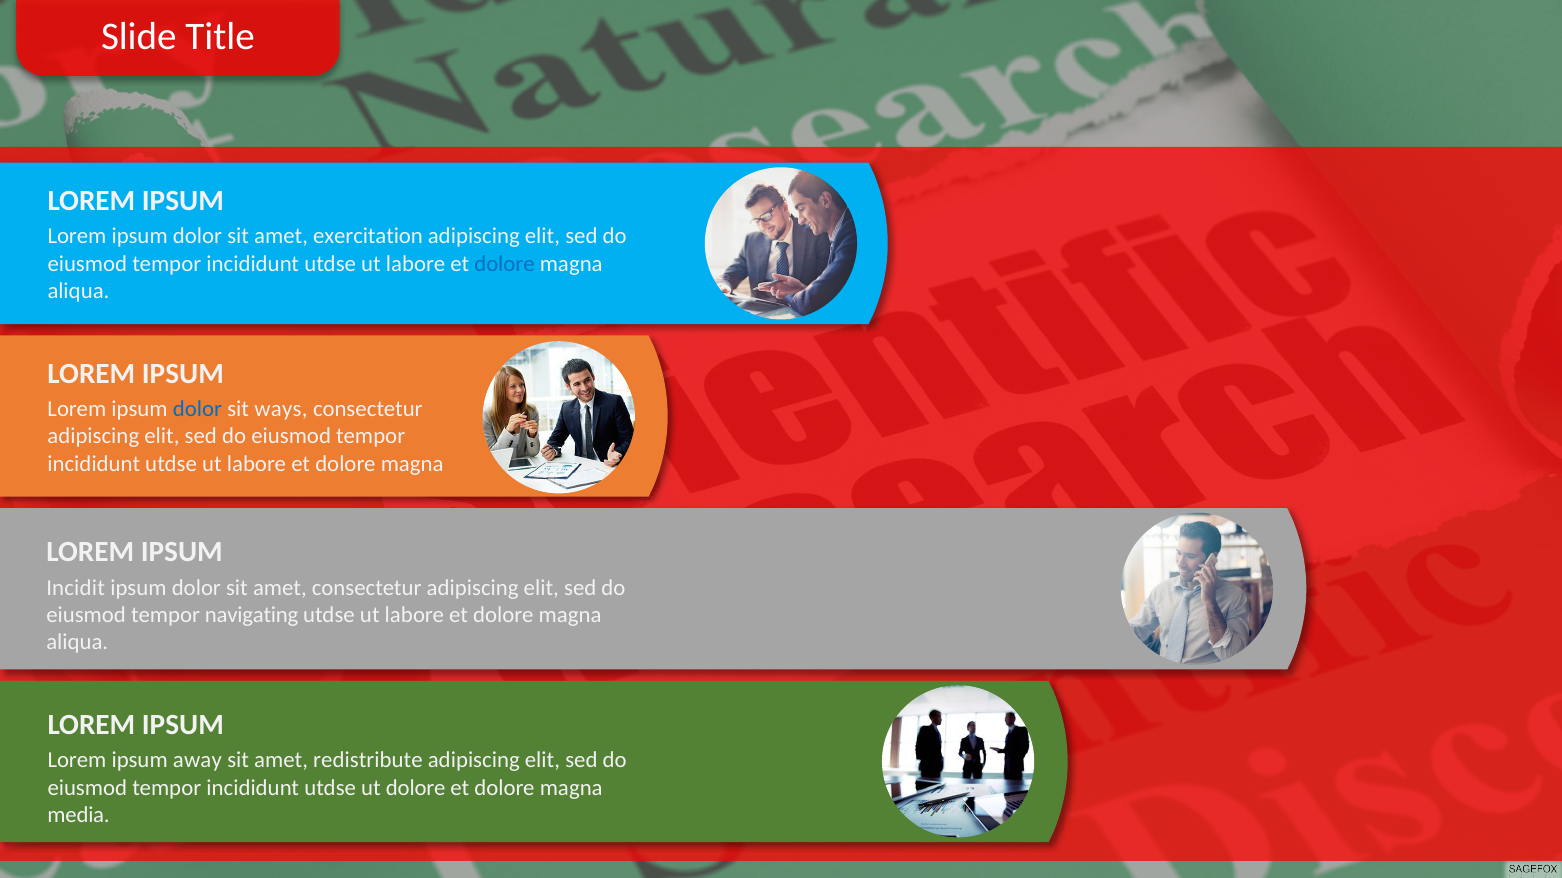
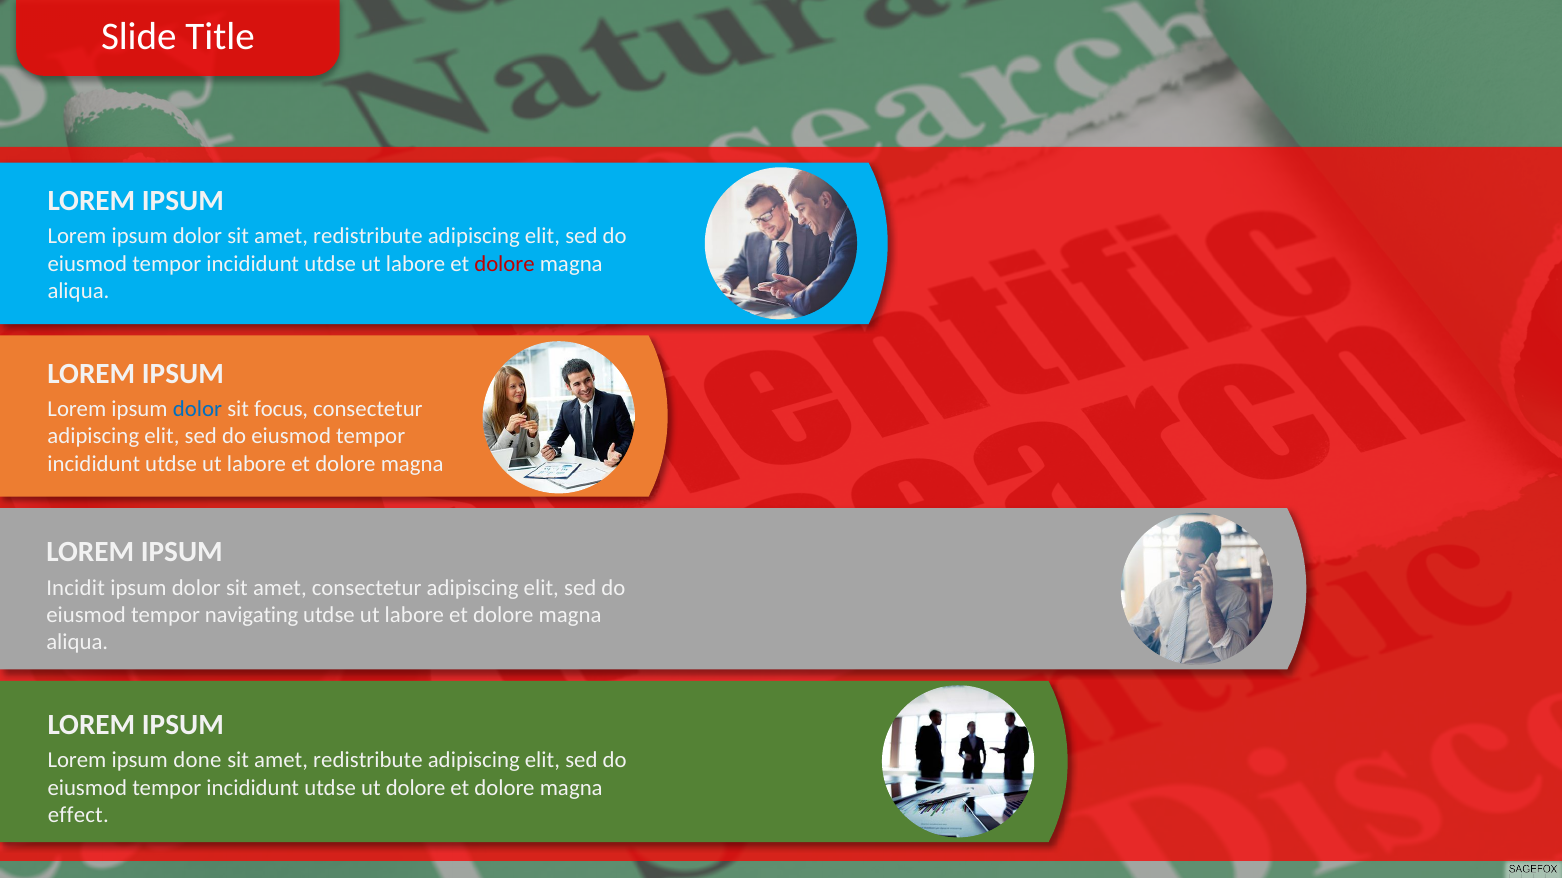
dolor sit amet exercitation: exercitation -> redistribute
dolore at (504, 264) colour: blue -> red
ways: ways -> focus
away: away -> done
media: media -> effect
